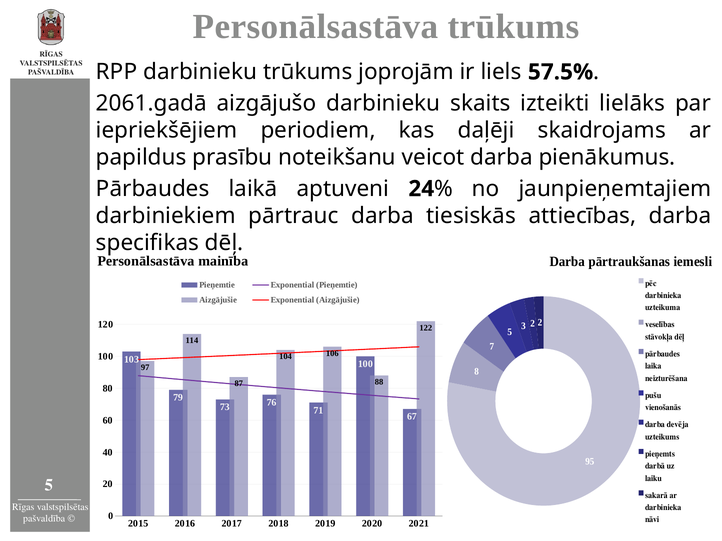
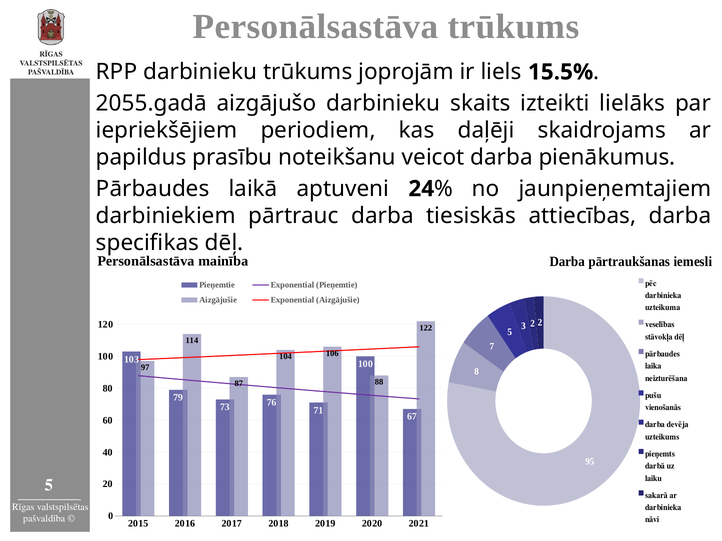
57.5%: 57.5% -> 15.5%
2061.gadā: 2061.gadā -> 2055.gadā
